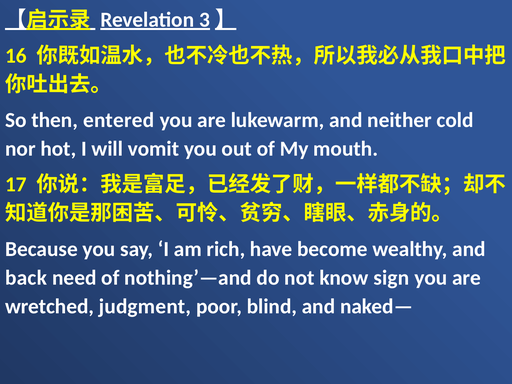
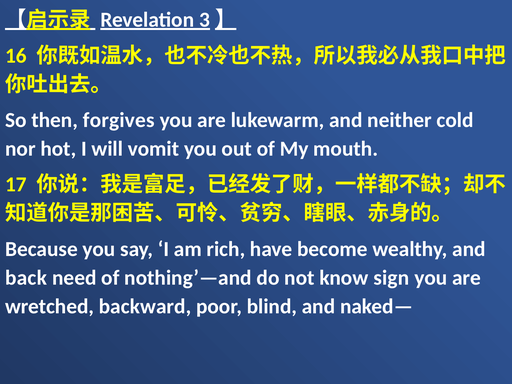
entered: entered -> forgives
judgment: judgment -> backward
